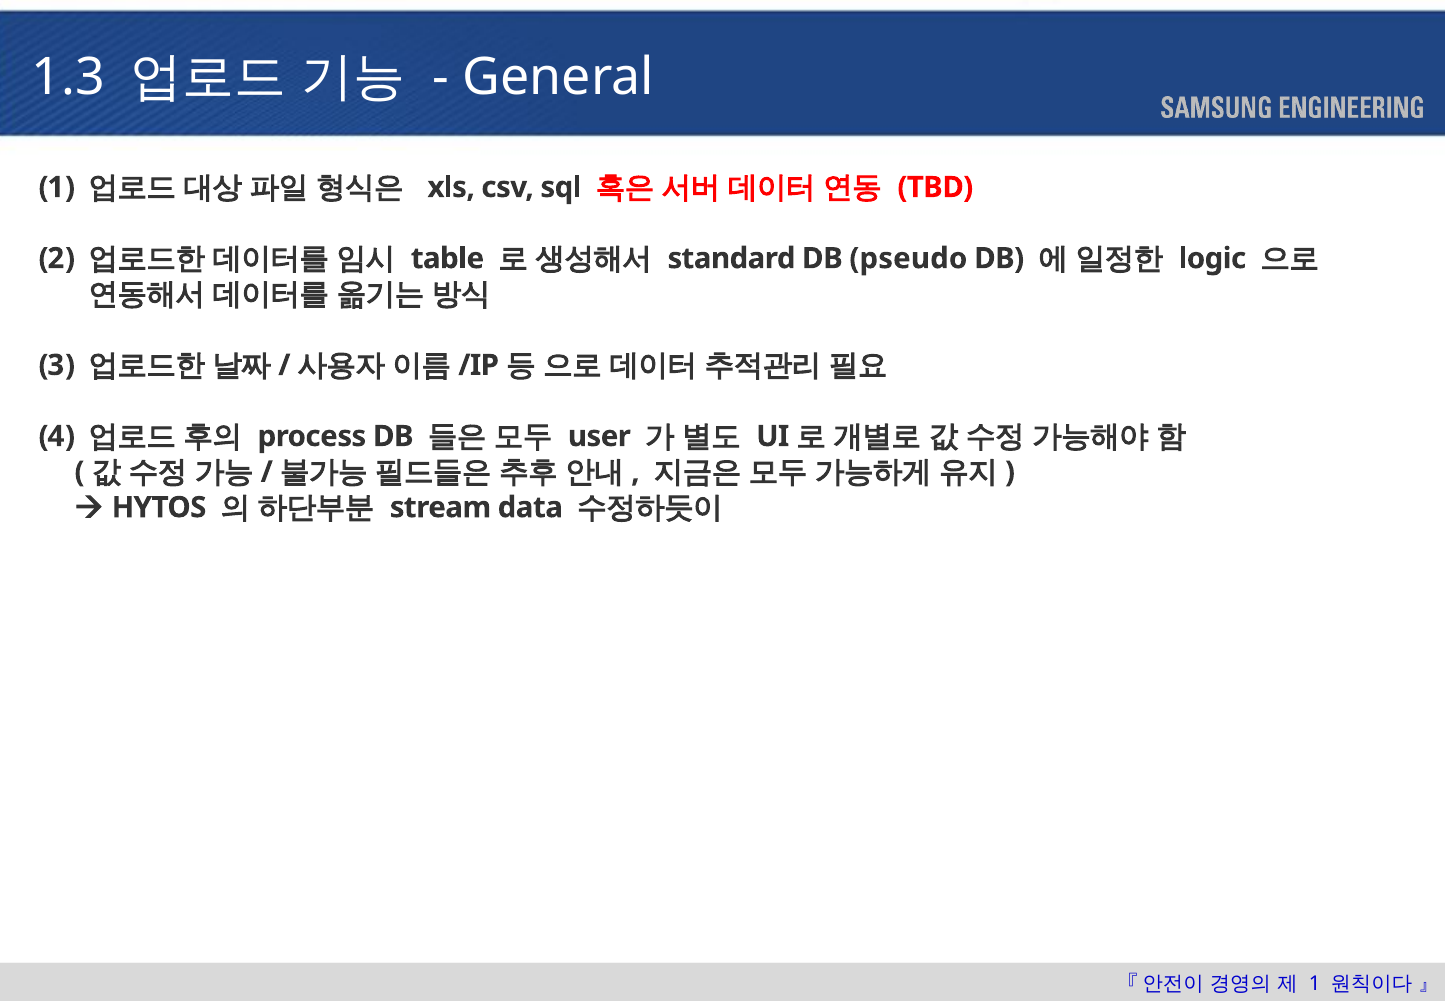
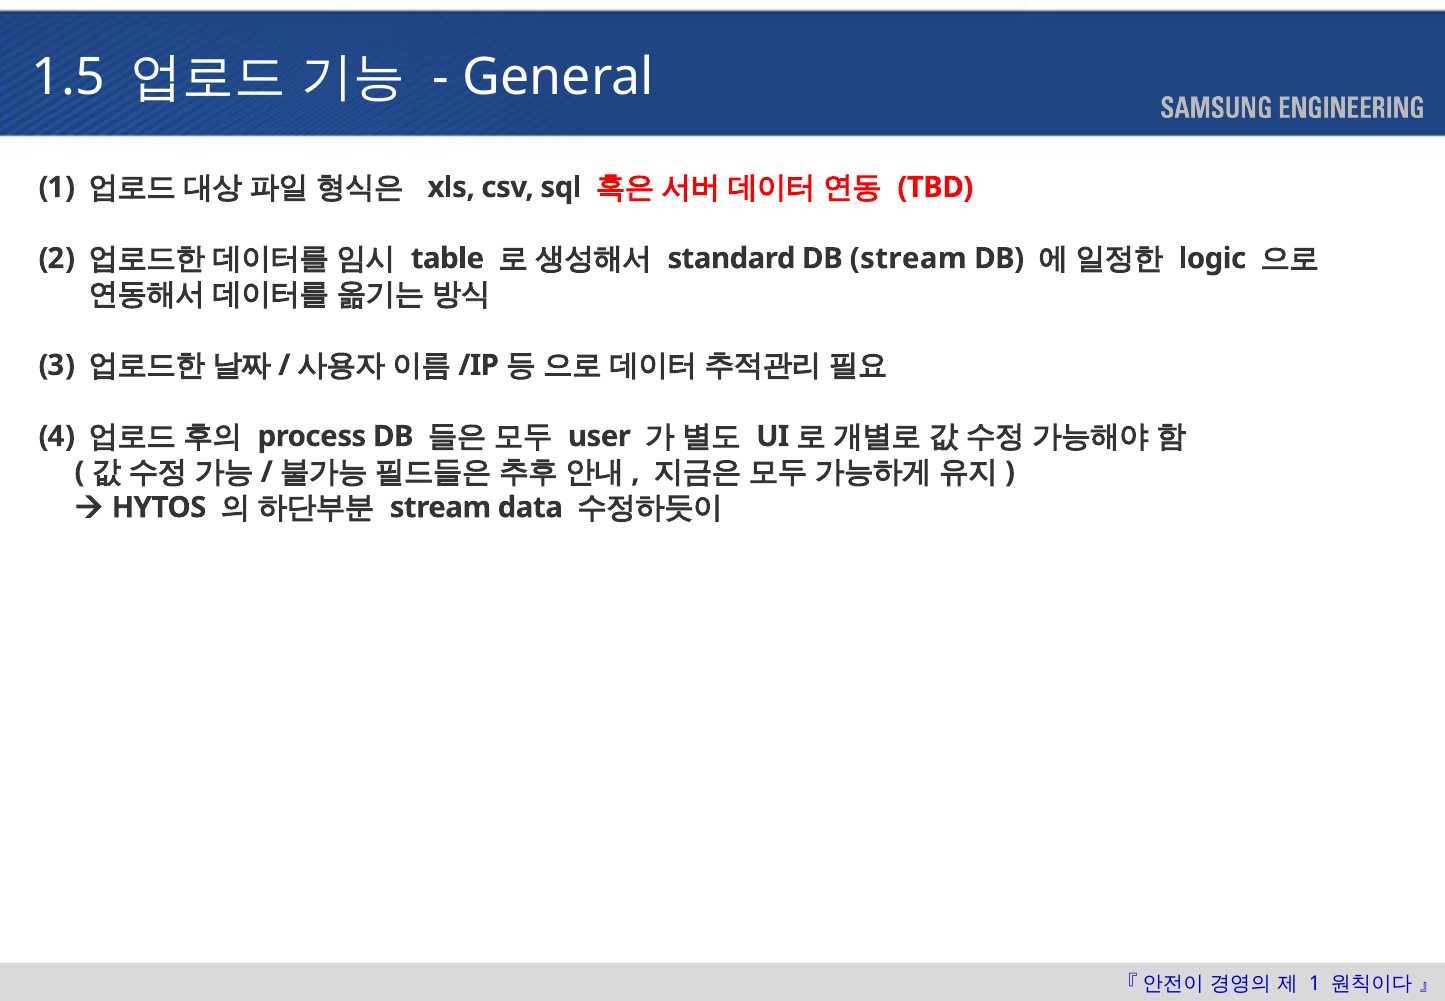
1.3: 1.3 -> 1.5
DB pseudo: pseudo -> stream
